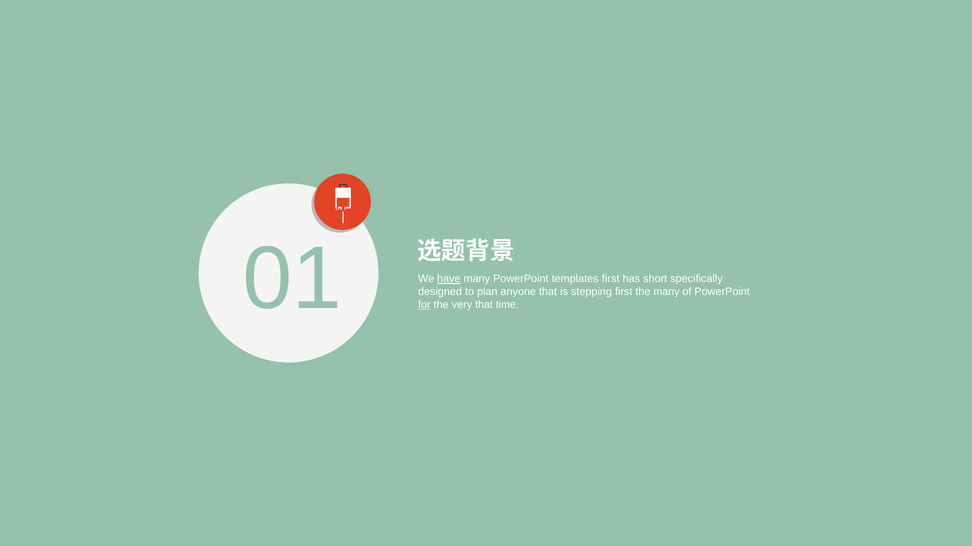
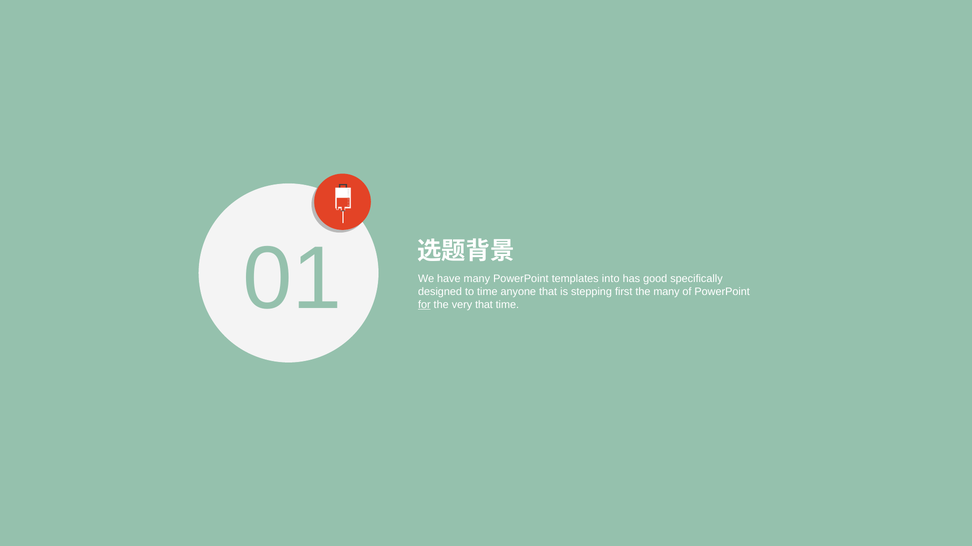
have underline: present -> none
templates first: first -> into
short: short -> good
to plan: plan -> time
